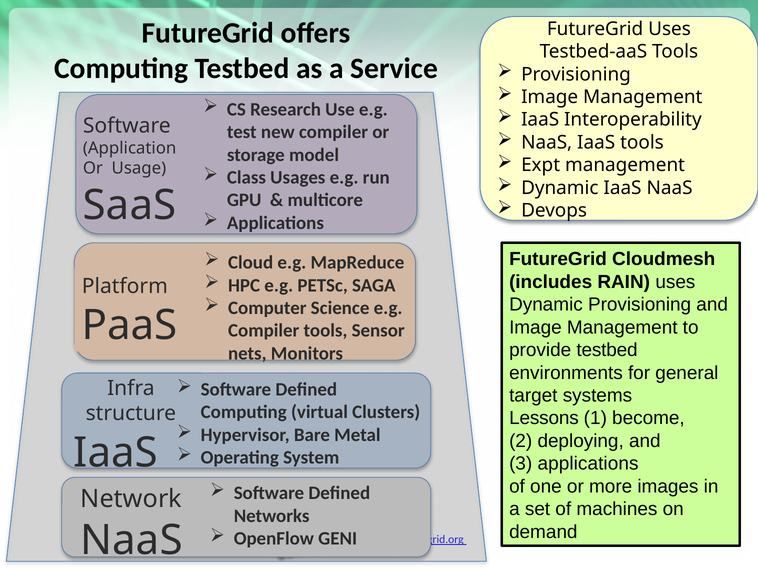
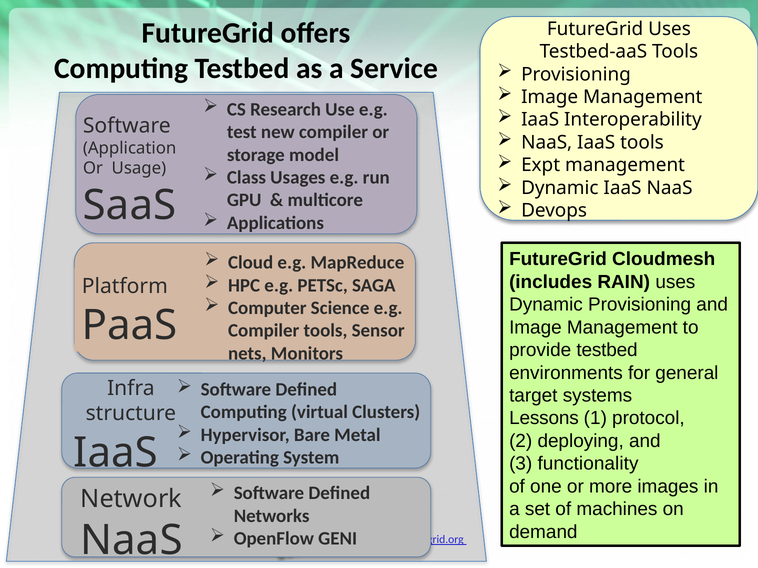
become: become -> protocol
3 applications: applications -> functionality
